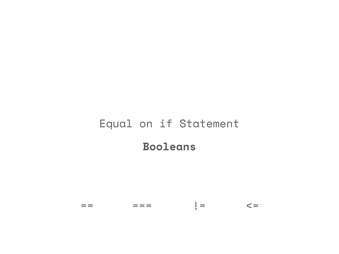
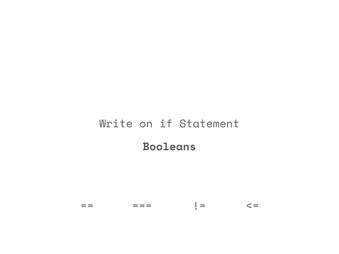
Equal: Equal -> Write
